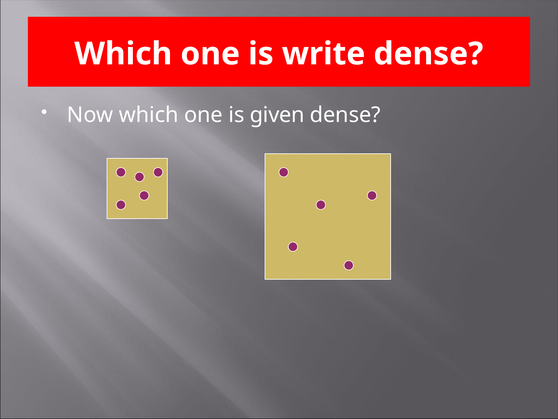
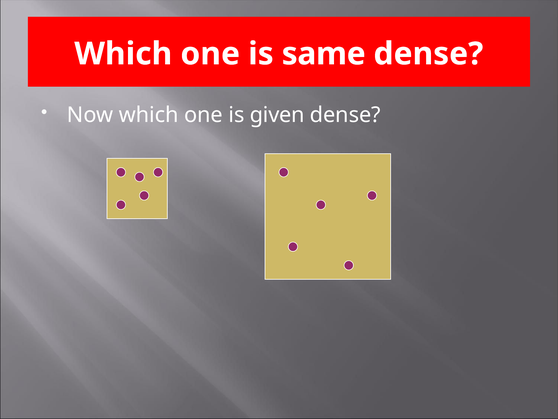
write: write -> same
